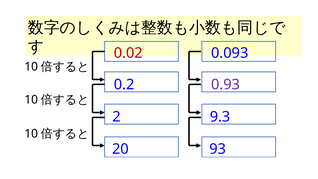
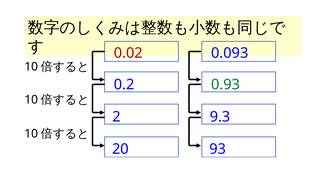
0.93 colour: purple -> green
